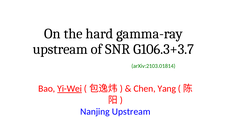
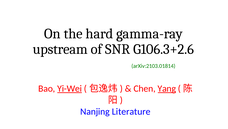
G106.3+3.7: G106.3+3.7 -> G106.3+2.6
Yang underline: none -> present
Nanjing Upstream: Upstream -> Literature
